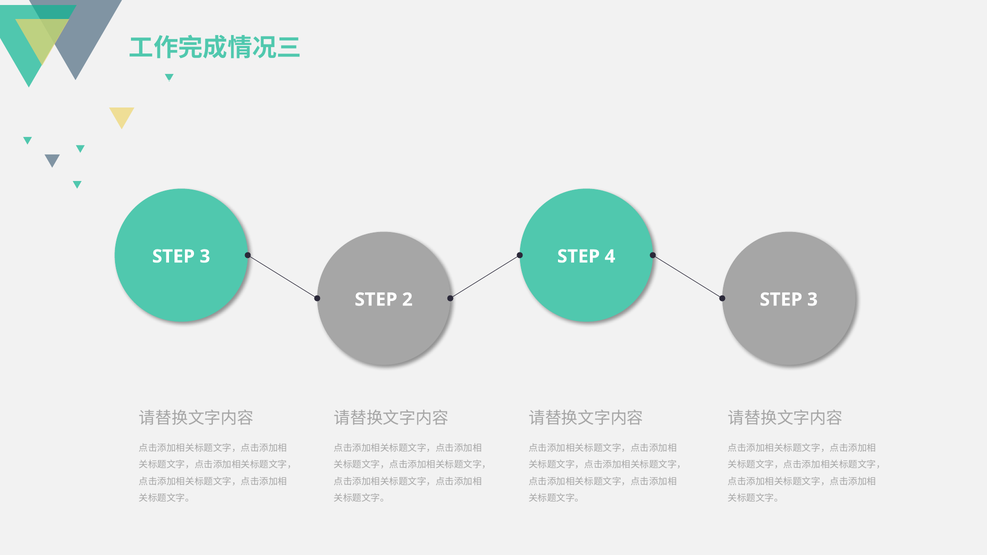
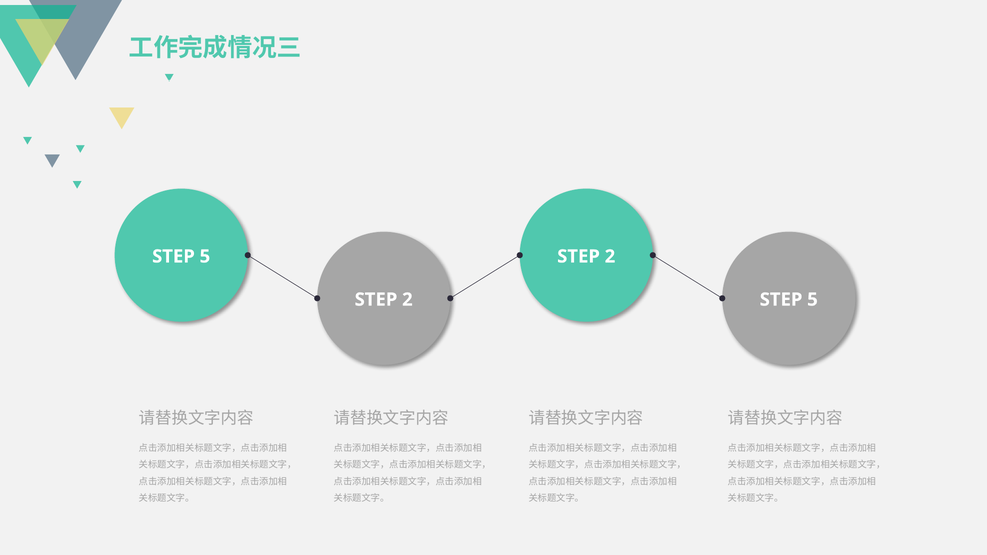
3 at (205, 257): 3 -> 5
4 at (610, 257): 4 -> 2
3 at (812, 300): 3 -> 5
